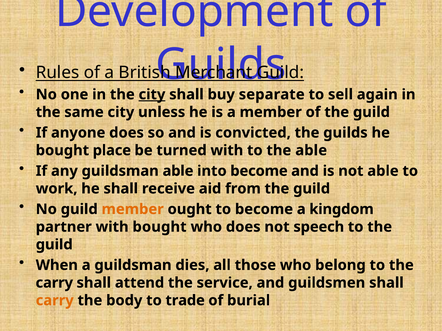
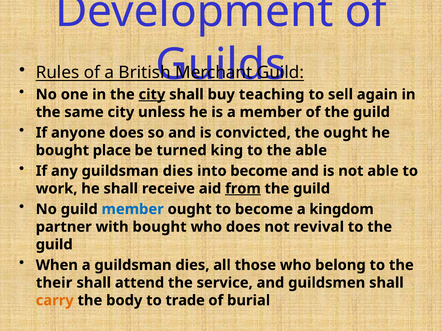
separate: separate -> teaching
the guilds: guilds -> ought
turned with: with -> king
any guildsman able: able -> dies
from underline: none -> present
member at (133, 210) colour: orange -> blue
speech: speech -> revival
carry at (54, 283): carry -> their
